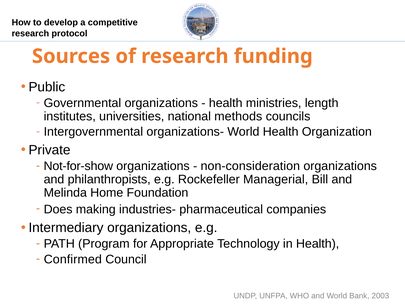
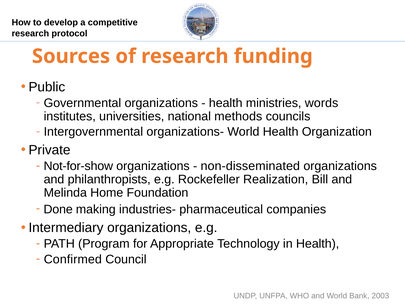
length: length -> words
non-consideration: non-consideration -> non-disseminated
Managerial: Managerial -> Realization
Does: Does -> Done
